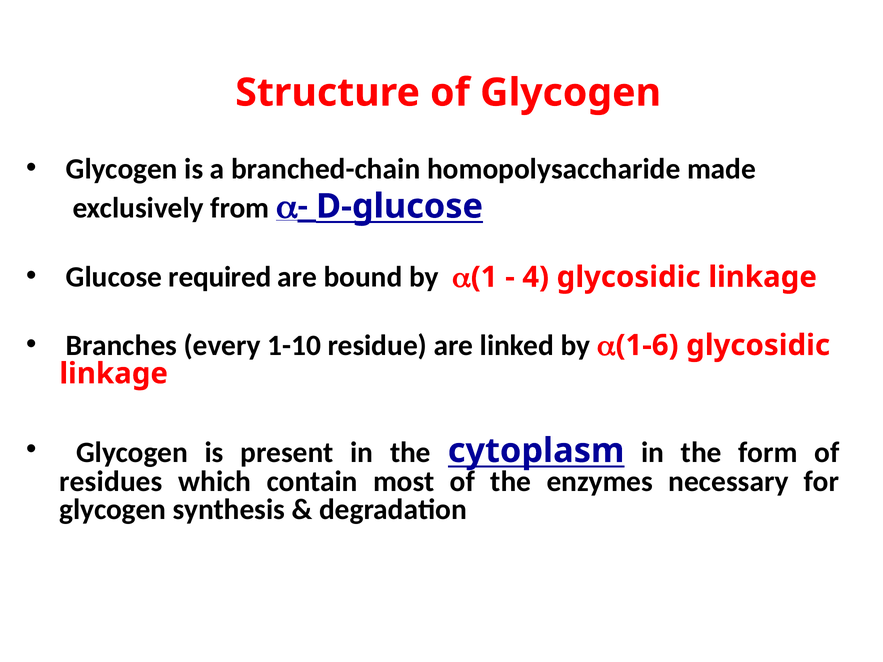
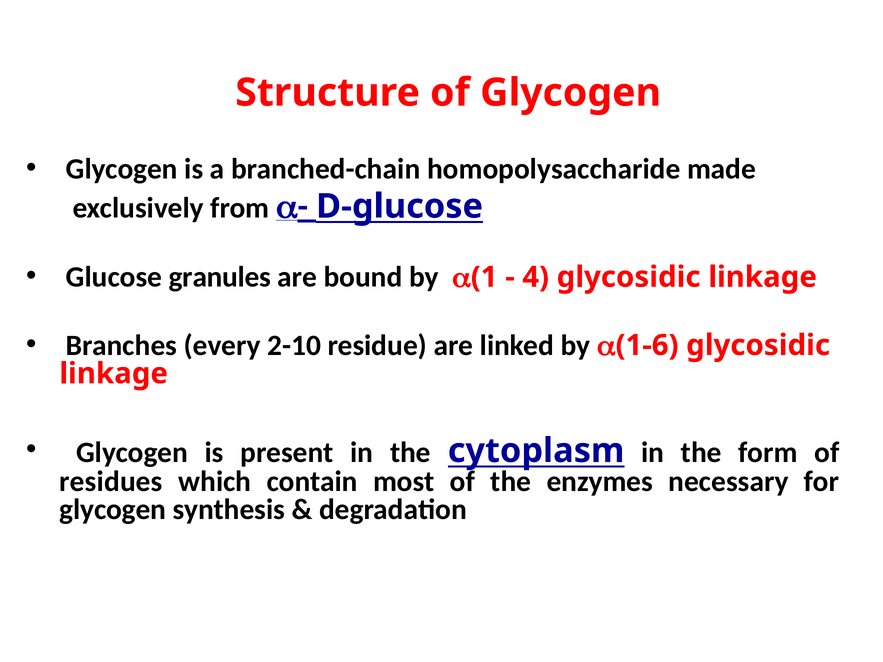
required: required -> granules
1-10: 1-10 -> 2-10
